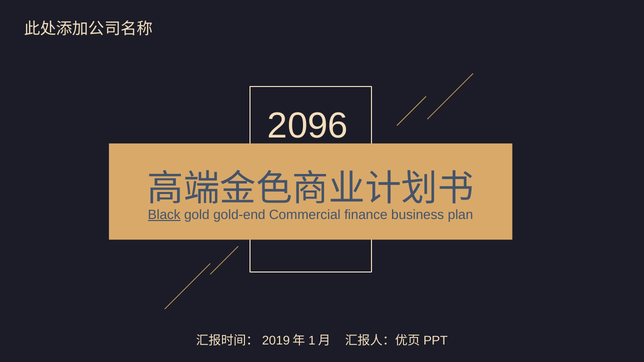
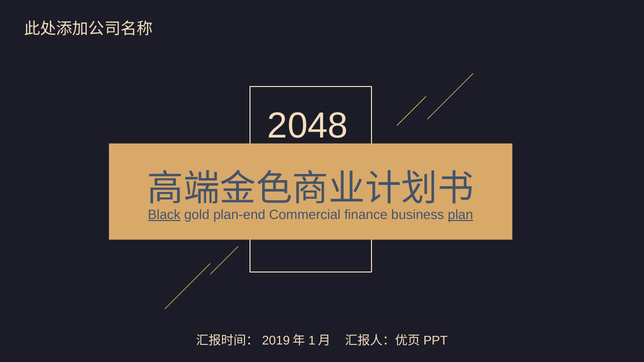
2096: 2096 -> 2048
gold-end: gold-end -> plan-end
plan underline: none -> present
